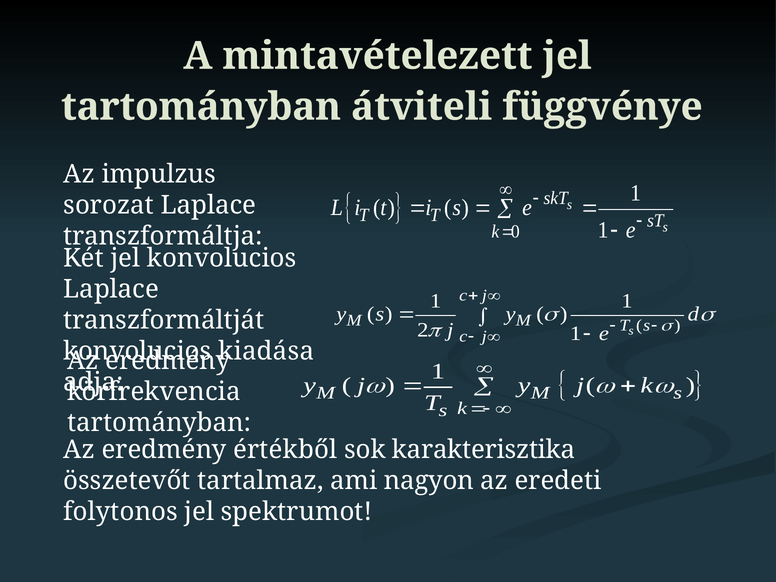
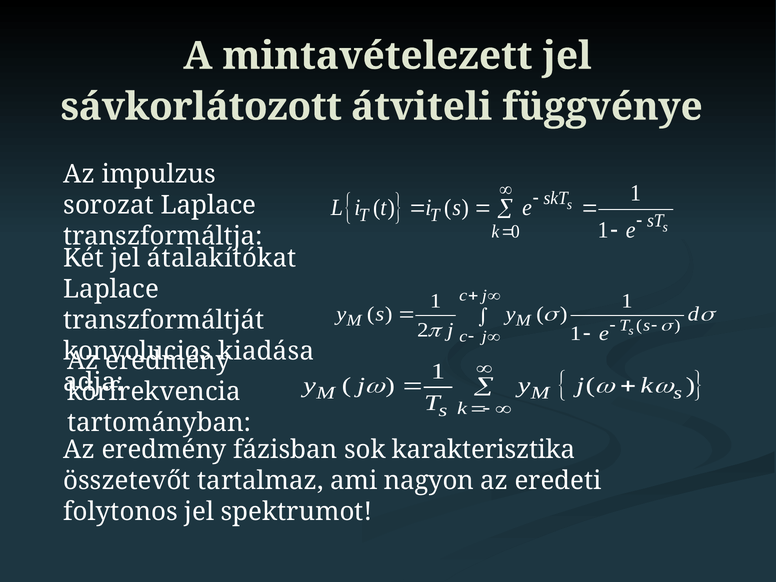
tartományban at (201, 107): tartományban -> sávkorlátozott
jel konvolucios: konvolucios -> átalakítókat
értékből: értékből -> fázisban
